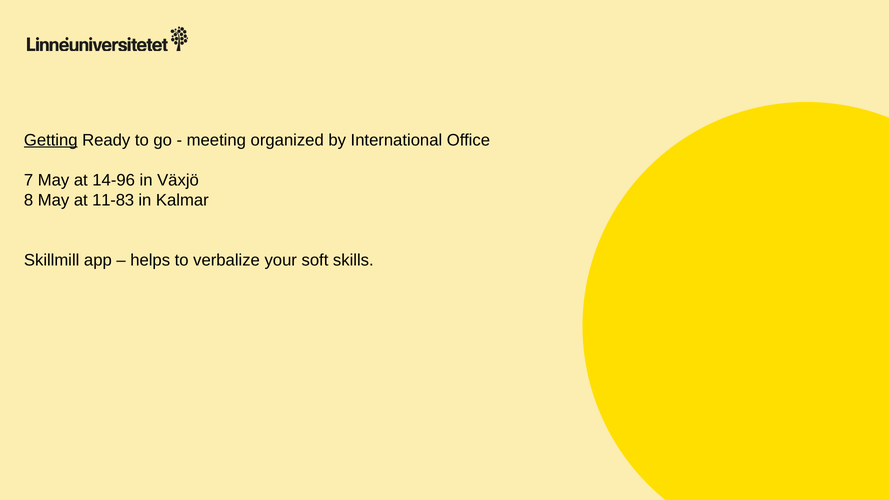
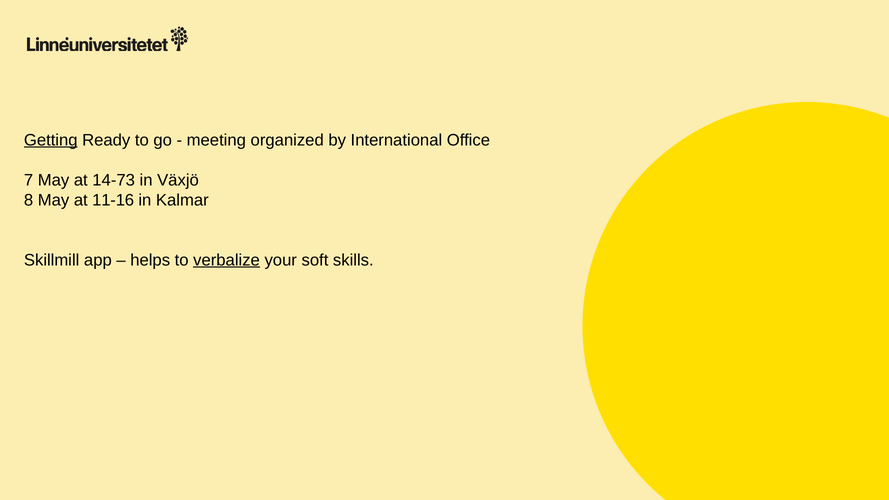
14-96: 14-96 -> 14-73
11-83: 11-83 -> 11-16
verbalize underline: none -> present
